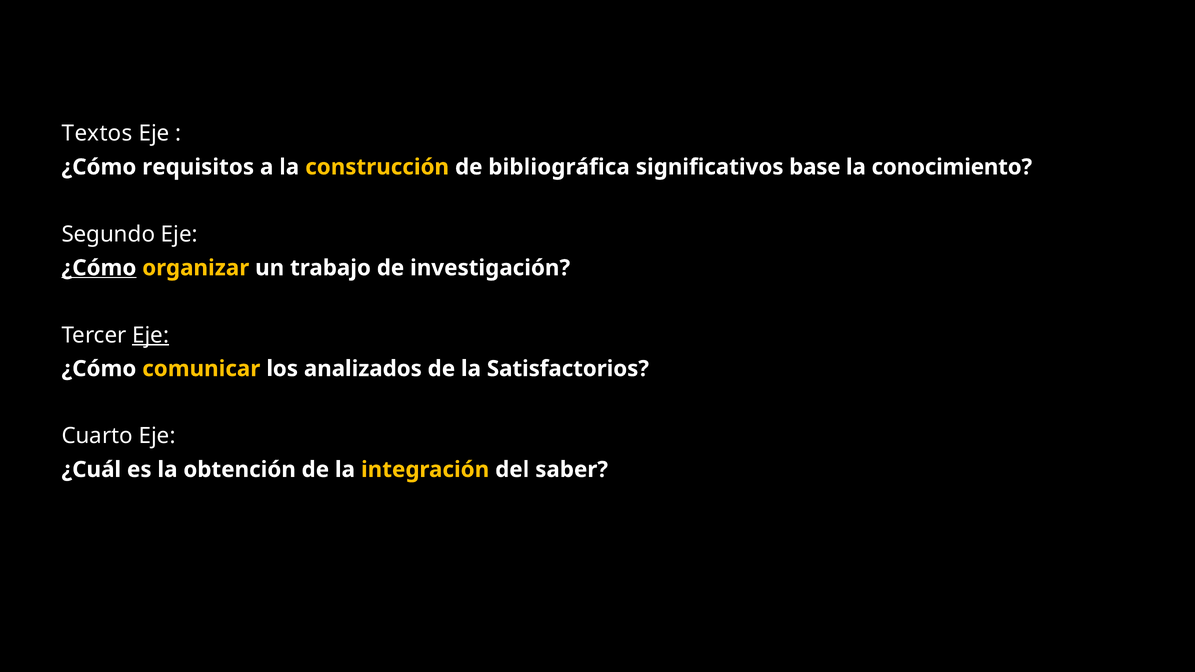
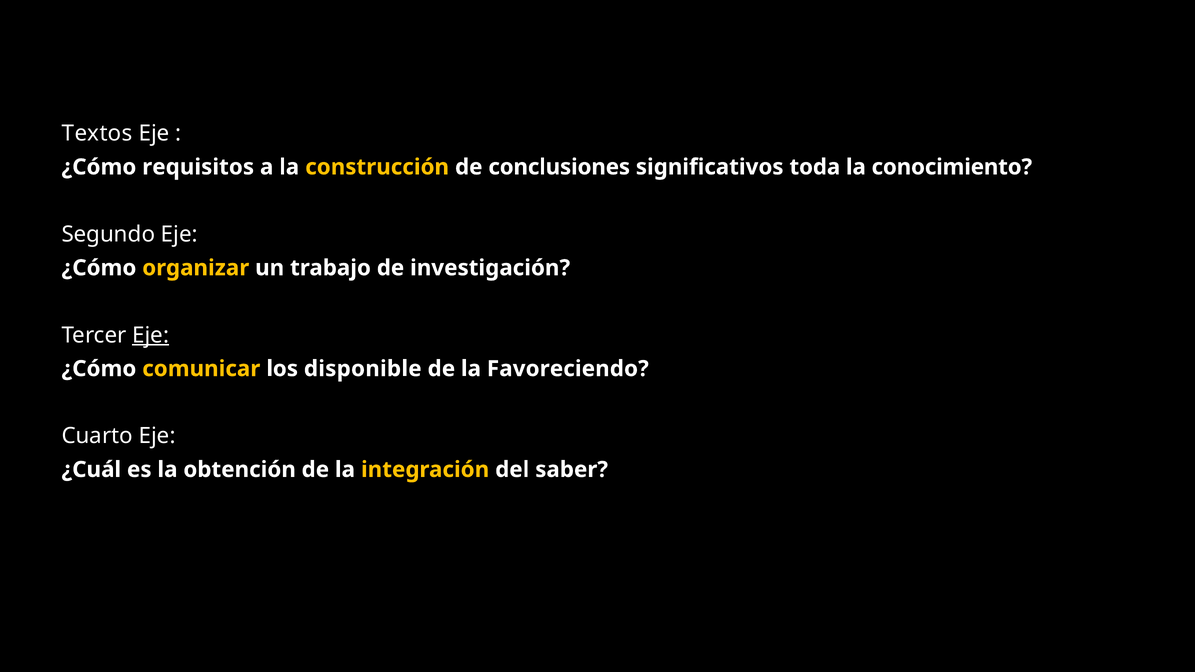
bibliográfica: bibliográfica -> conclusiones
base: base -> toda
¿Cómo at (99, 268) underline: present -> none
analizados: analizados -> disponible
Satisfactorios: Satisfactorios -> Favoreciendo
